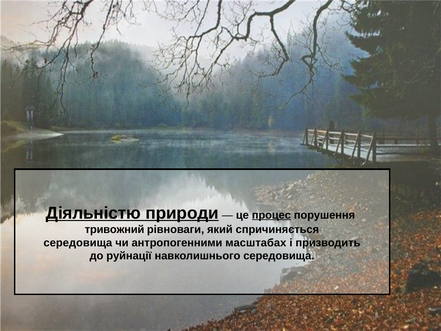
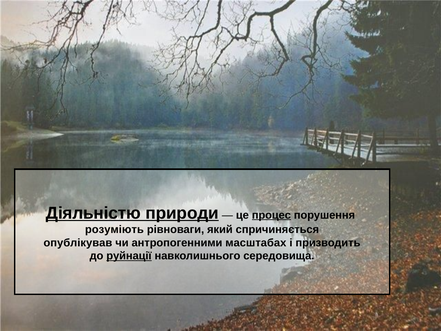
тривожний: тривожний -> розуміють
середовища at (78, 243): середовища -> опублікував
руйнації underline: none -> present
